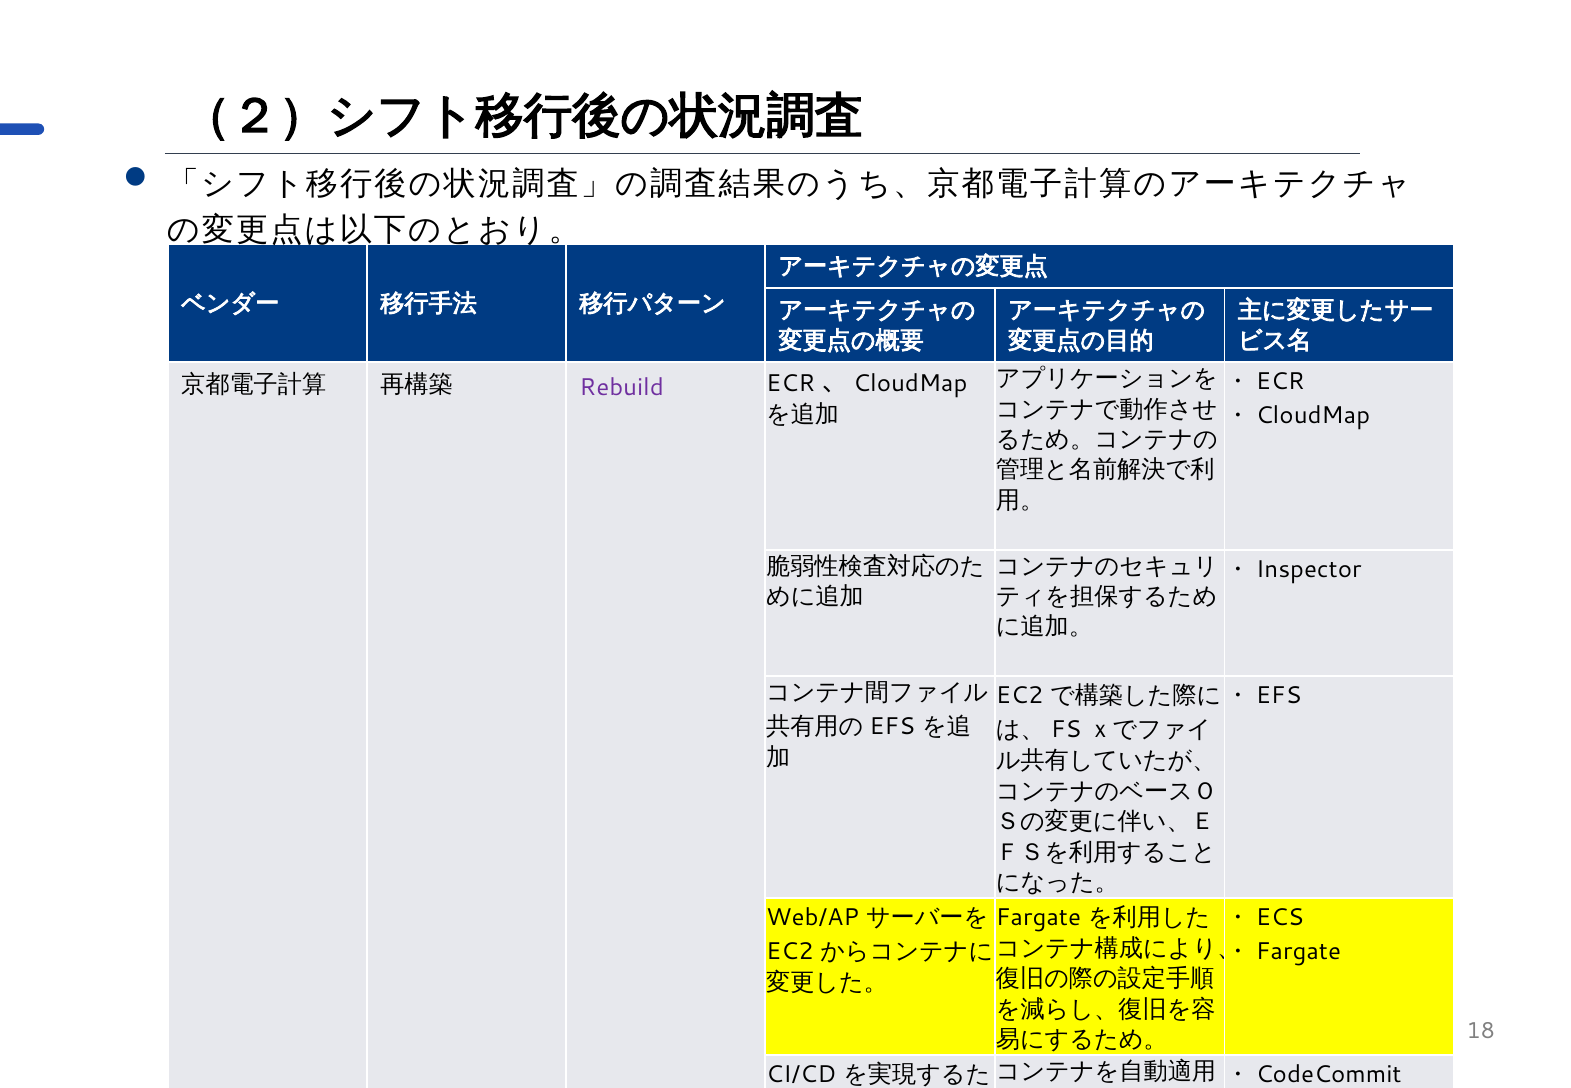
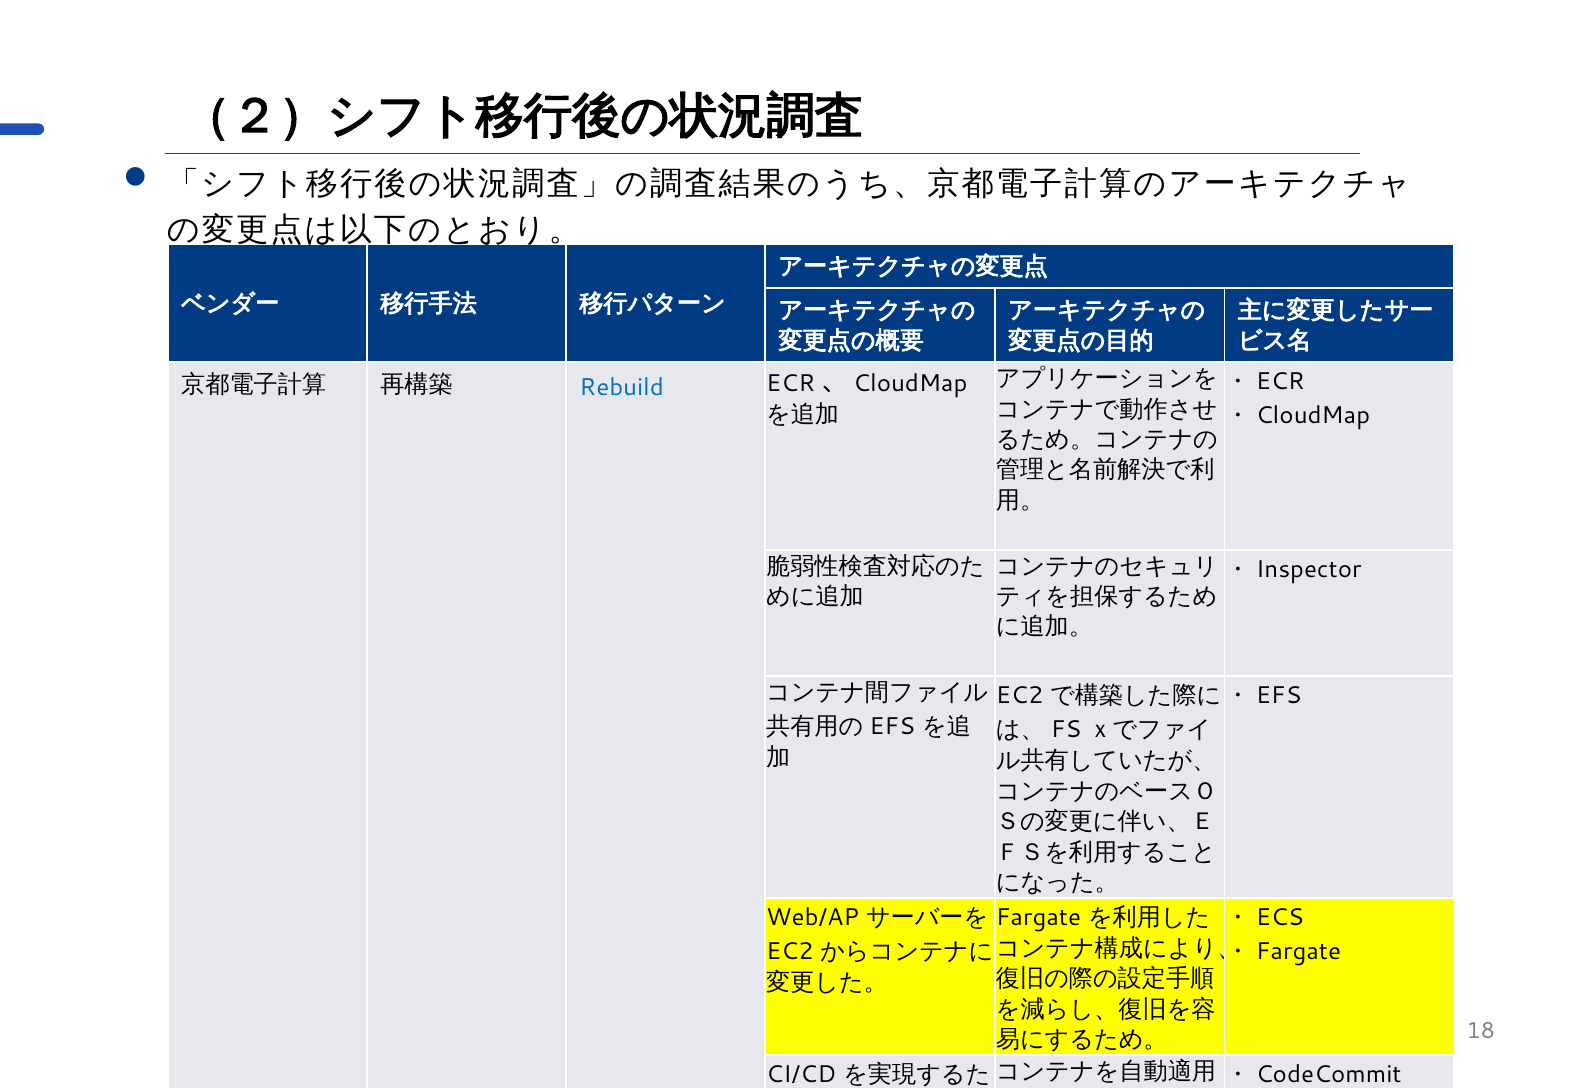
Rebuild colour: purple -> blue
